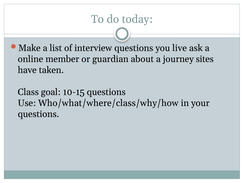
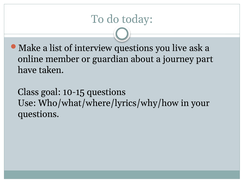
sites: sites -> part
Who/what/where/class/why/how: Who/what/where/class/why/how -> Who/what/where/lyrics/why/how
